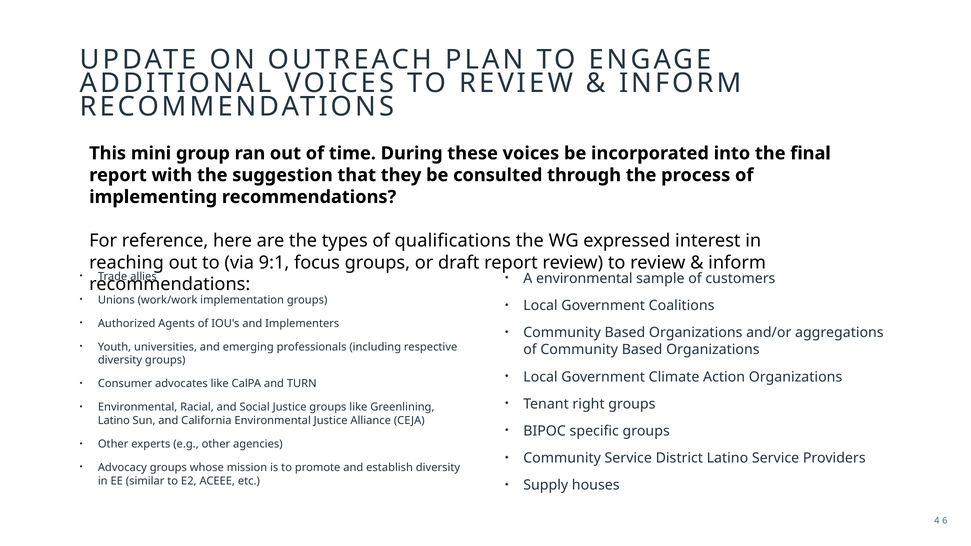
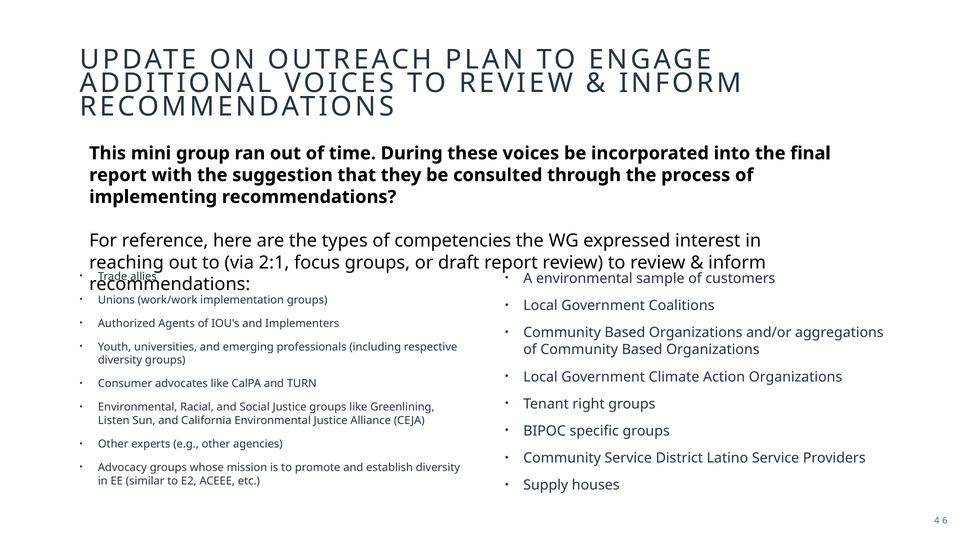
qualifications: qualifications -> competencies
9:1: 9:1 -> 2:1
Latino at (114, 421): Latino -> Listen
